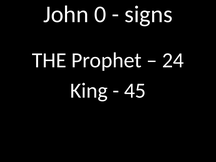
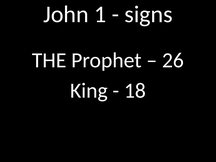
0: 0 -> 1
24: 24 -> 26
45: 45 -> 18
